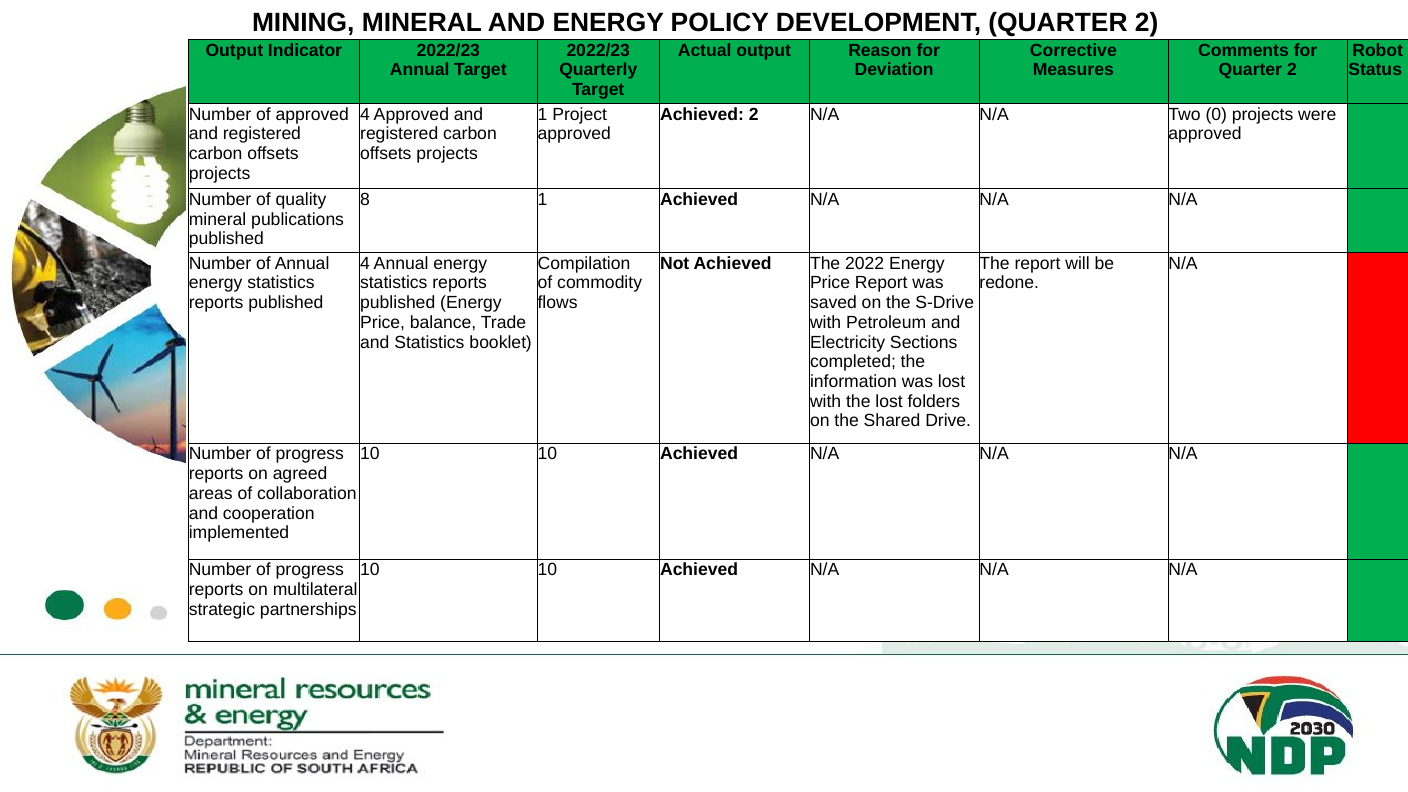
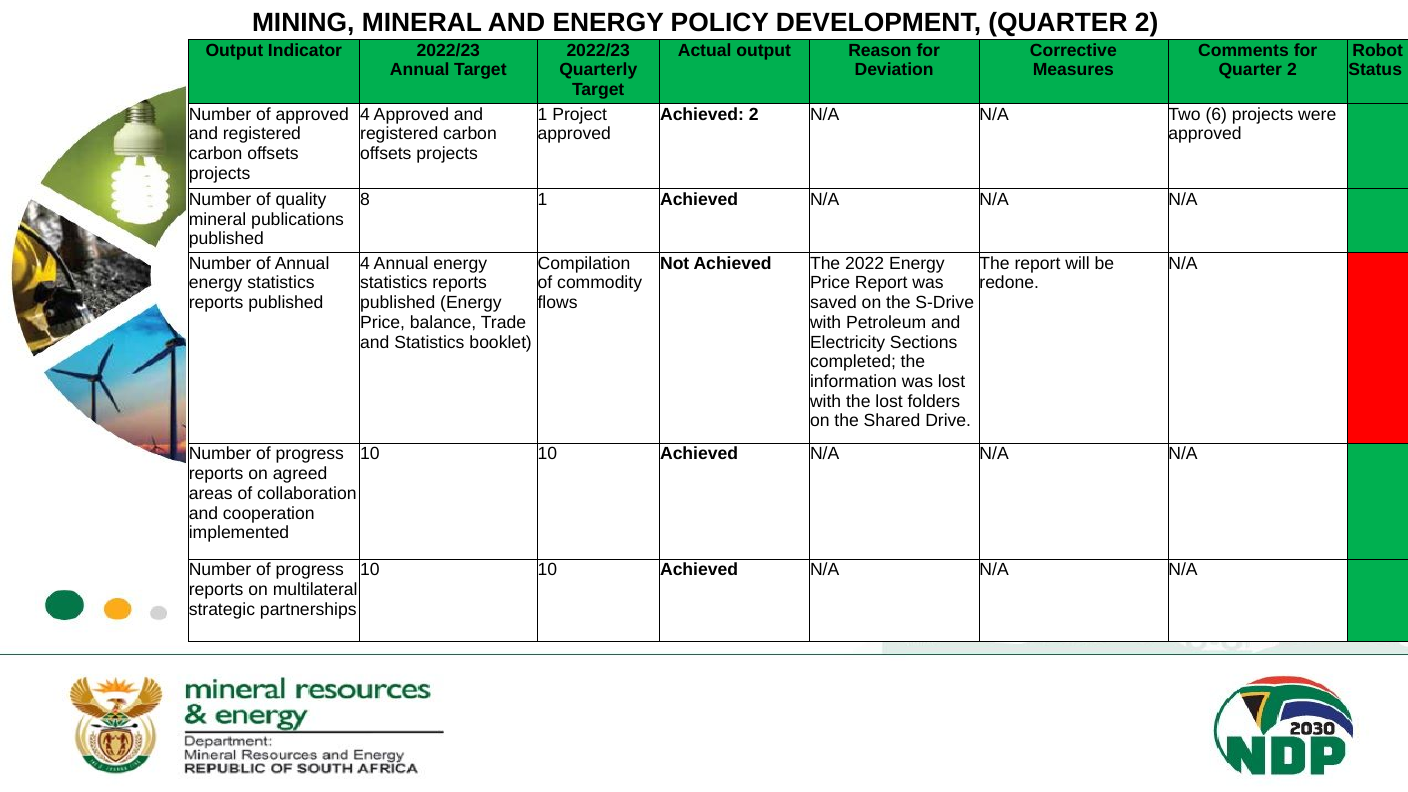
0: 0 -> 6
